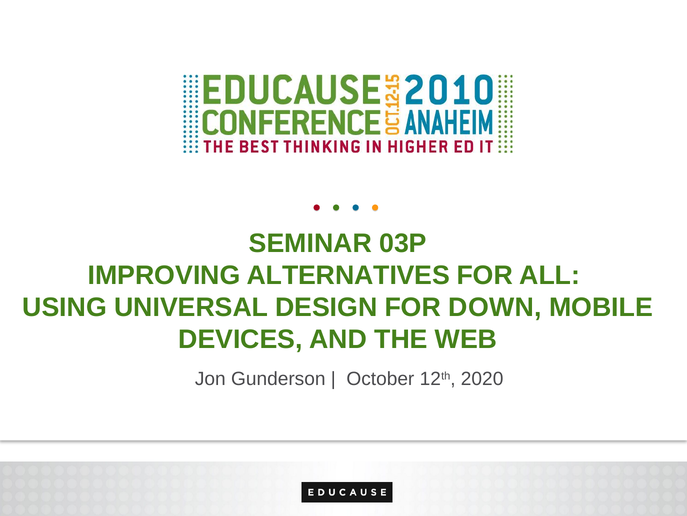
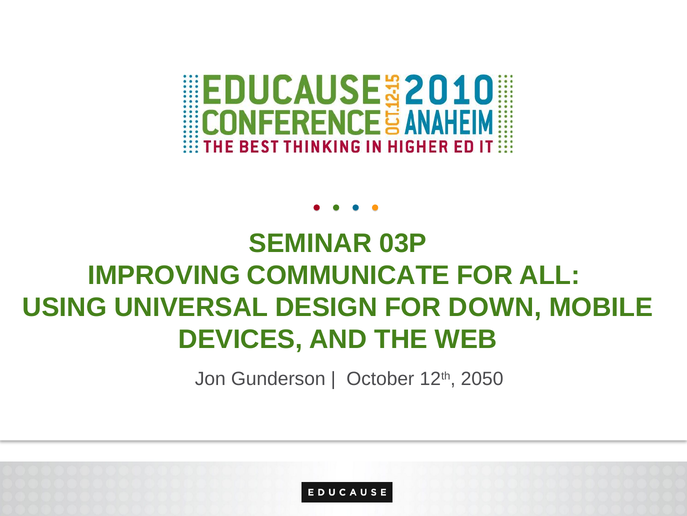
ALTERNATIVES: ALTERNATIVES -> COMMUNICATE
2020: 2020 -> 2050
